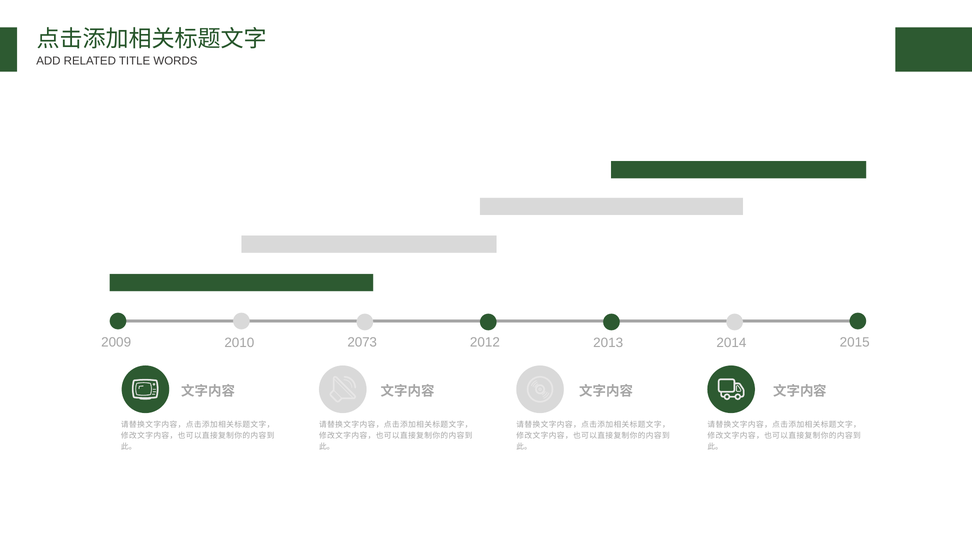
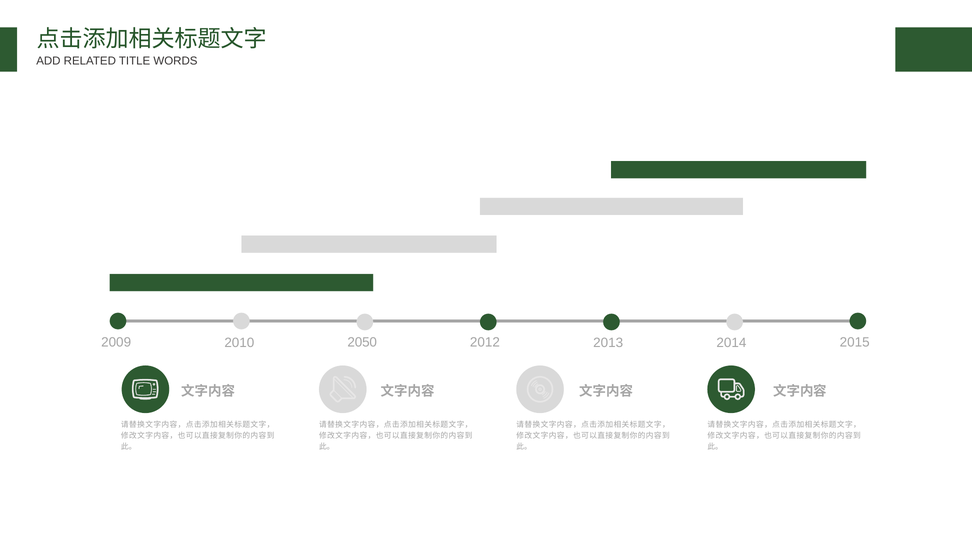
2073: 2073 -> 2050
